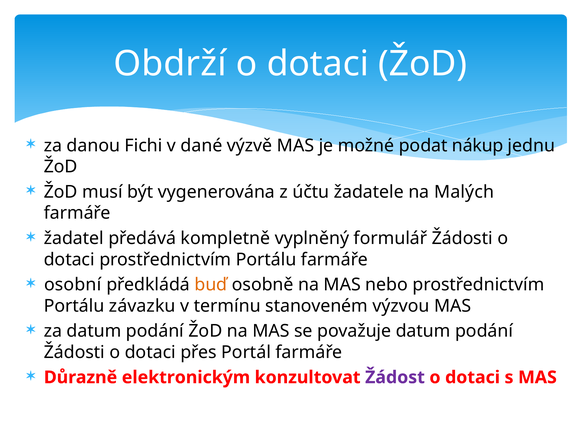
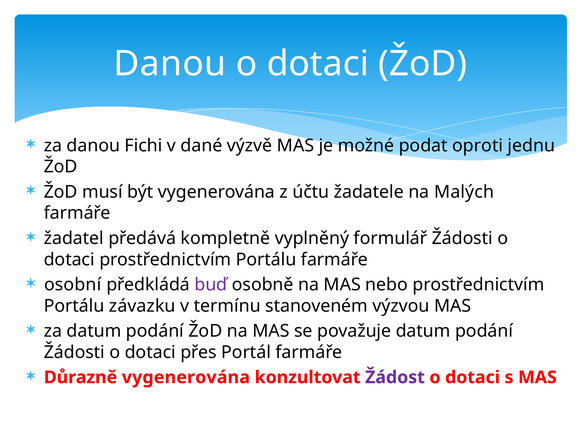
Obdrží at (170, 64): Obdrží -> Danou
nákup: nákup -> oproti
buď colour: orange -> purple
Důrazně elektronickým: elektronickým -> vygenerována
